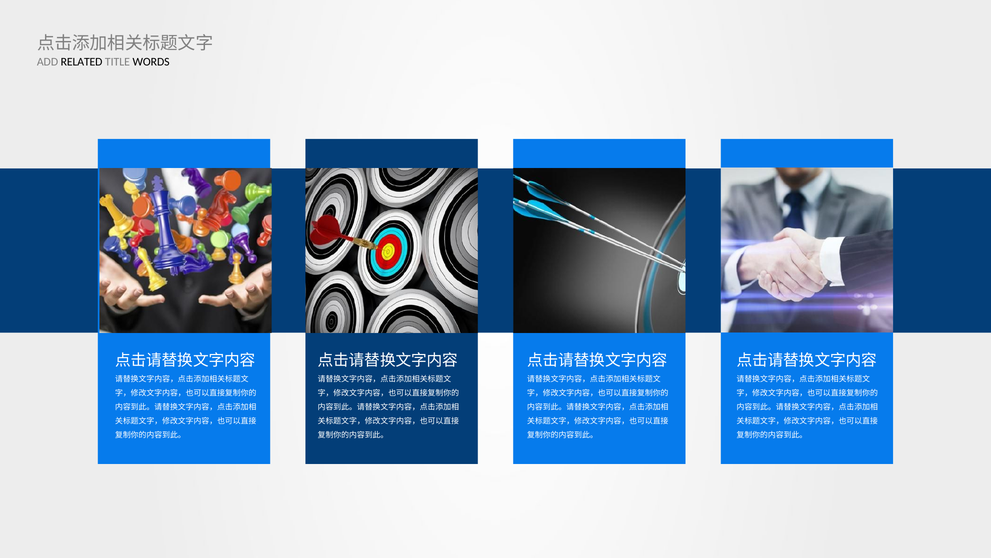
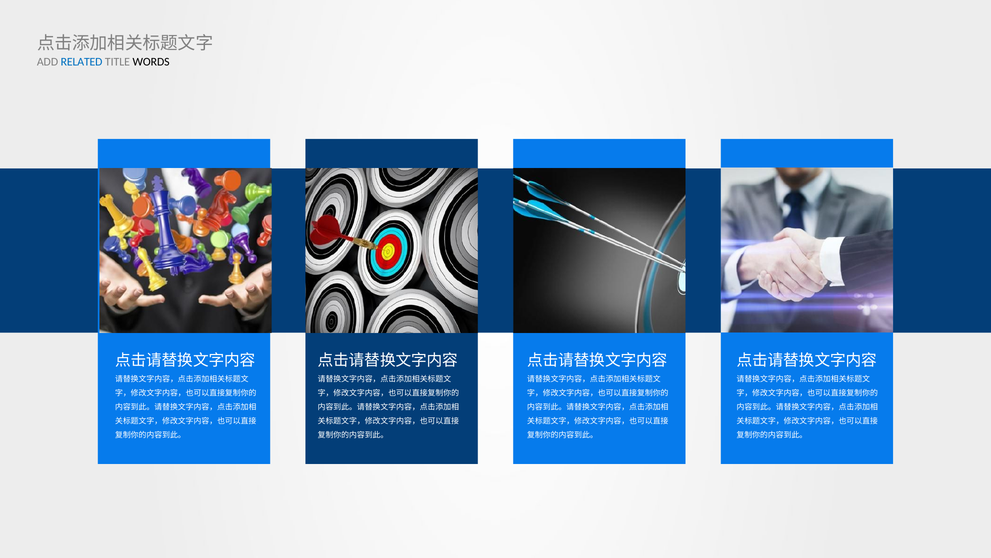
RELATED colour: black -> blue
